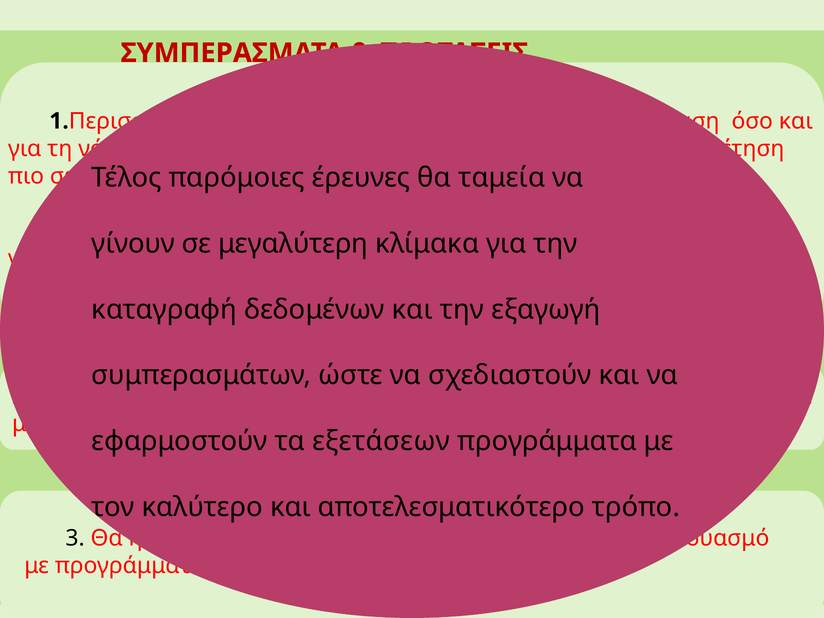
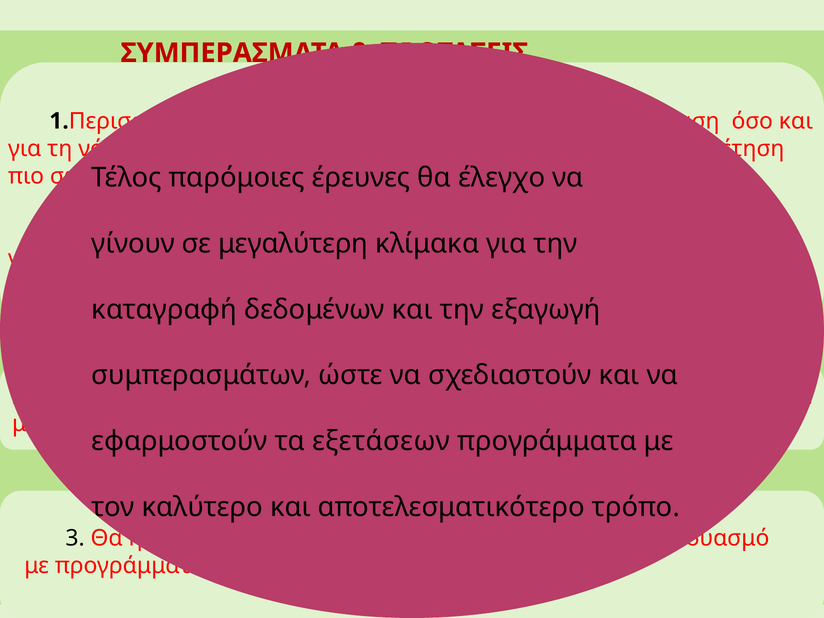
θα ταμεία: ταμεία -> έλεγχο
